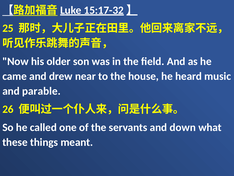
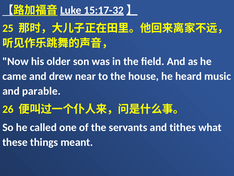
down: down -> tithes
